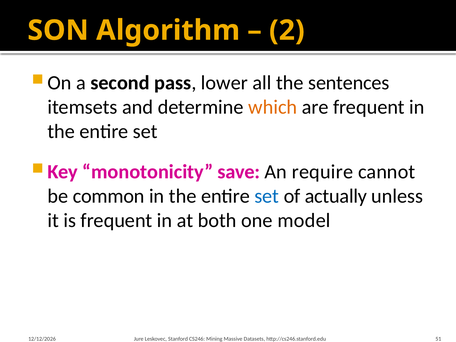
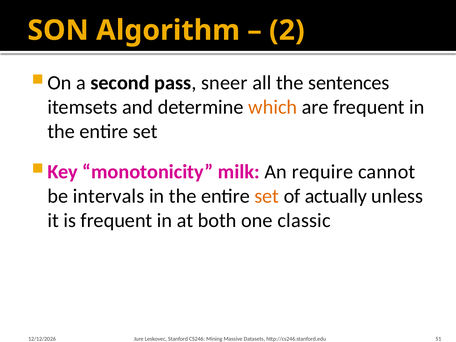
lower: lower -> sneer
save: save -> milk
common: common -> intervals
set at (267, 196) colour: blue -> orange
model: model -> classic
